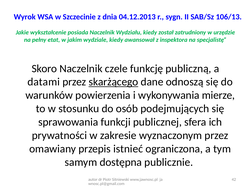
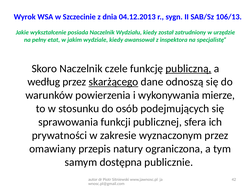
publiczną underline: none -> present
datami: datami -> według
istnieć: istnieć -> natury
